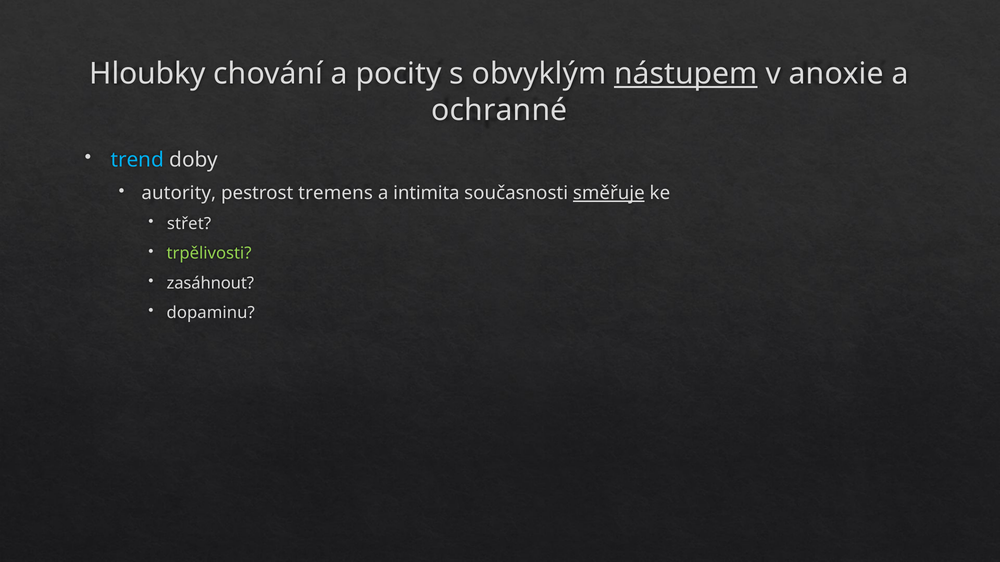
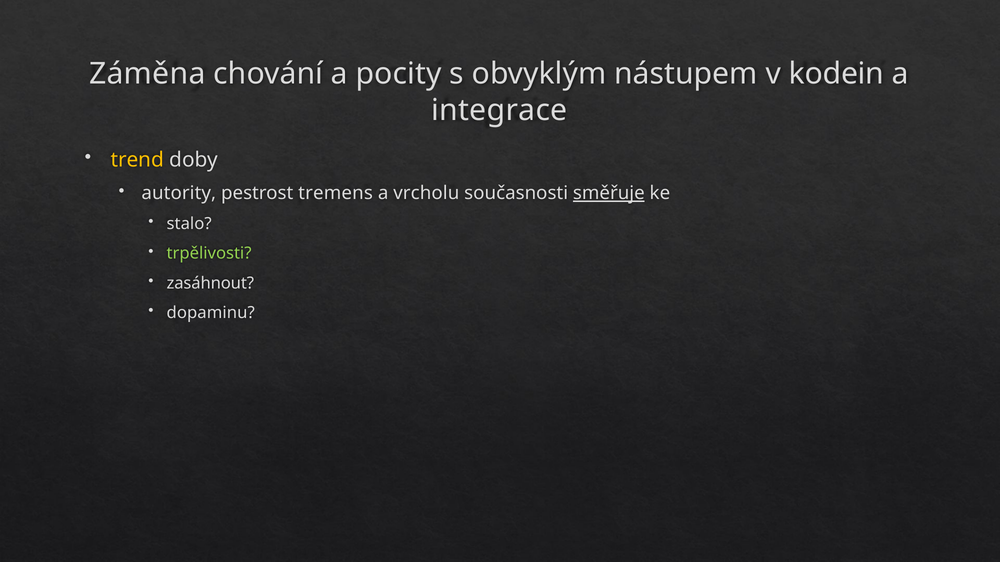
Hloubky: Hloubky -> Záměna
nástupem underline: present -> none
anoxie: anoxie -> kodein
ochranné: ochranné -> integrace
trend colour: light blue -> yellow
intimita: intimita -> vrcholu
střet: střet -> stalo
